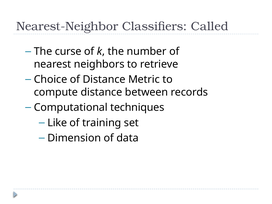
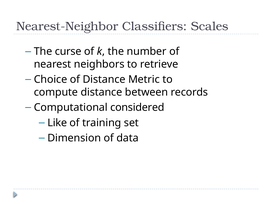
Called: Called -> Scales
techniques: techniques -> considered
